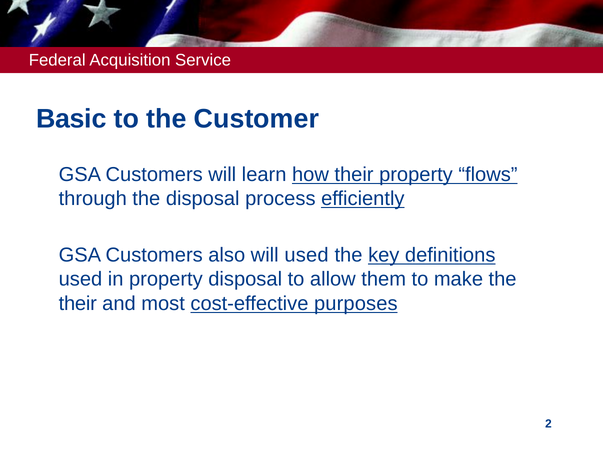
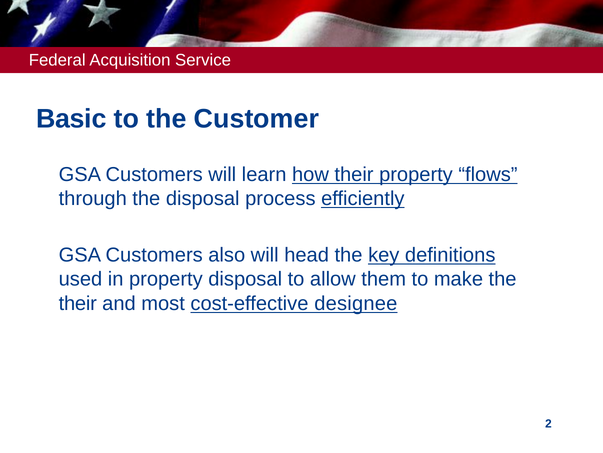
will used: used -> head
purposes: purposes -> designee
